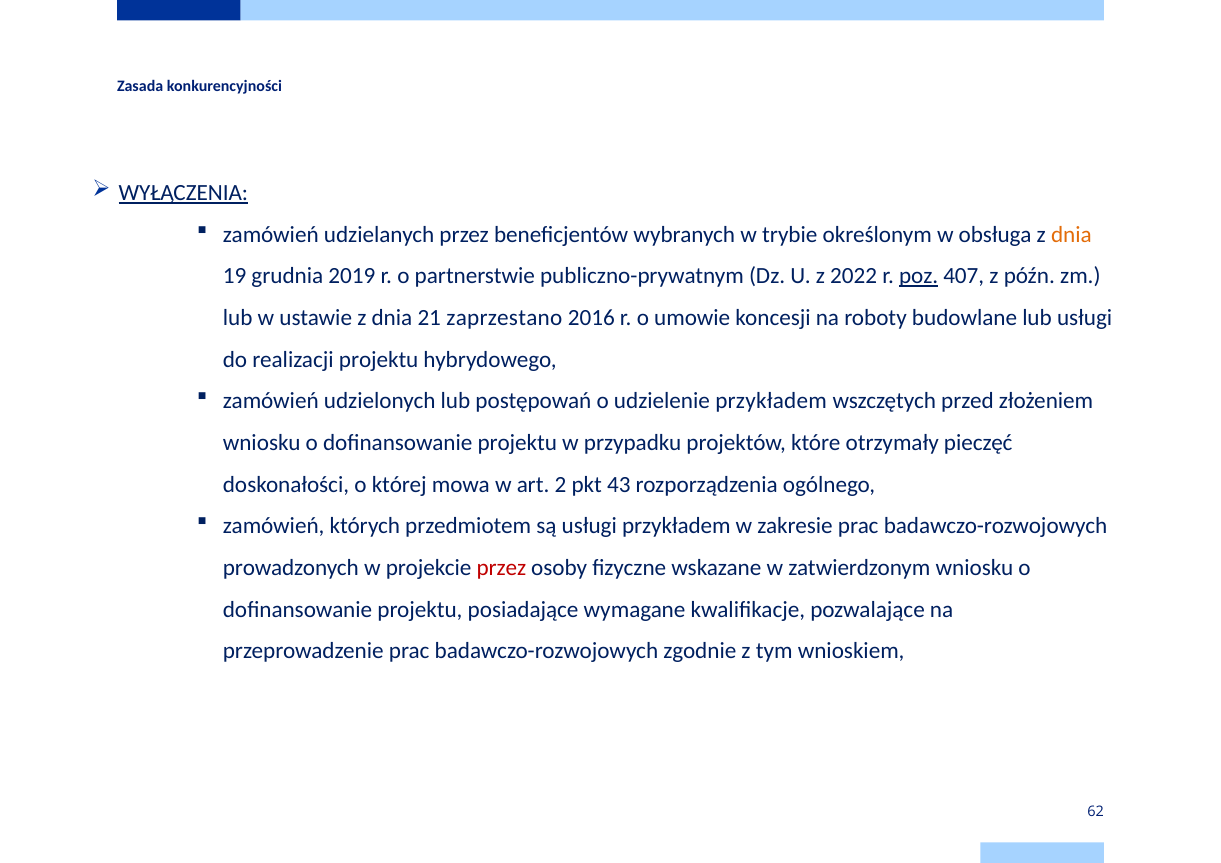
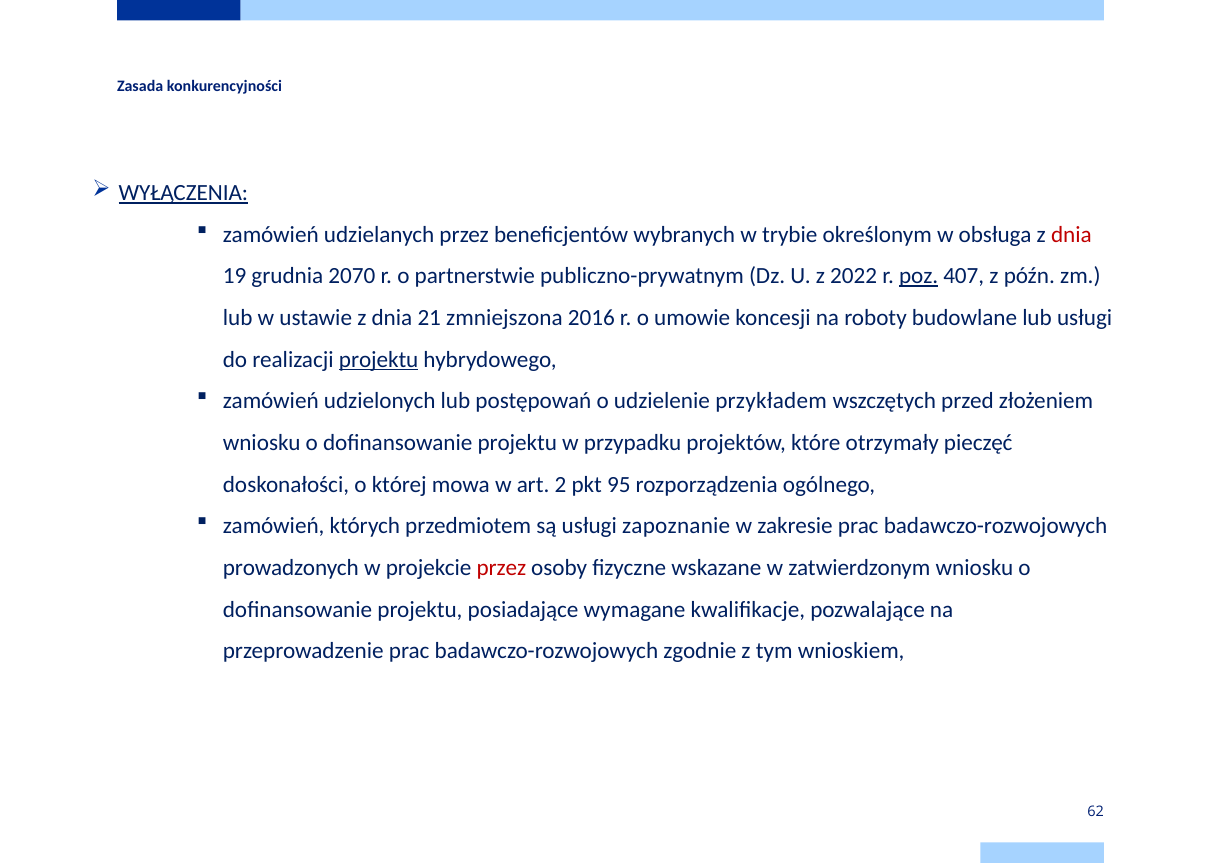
dnia at (1071, 235) colour: orange -> red
2019: 2019 -> 2070
zaprzestano: zaprzestano -> zmniejszona
projektu at (379, 360) underline: none -> present
43: 43 -> 95
usługi przykładem: przykładem -> zapoznanie
